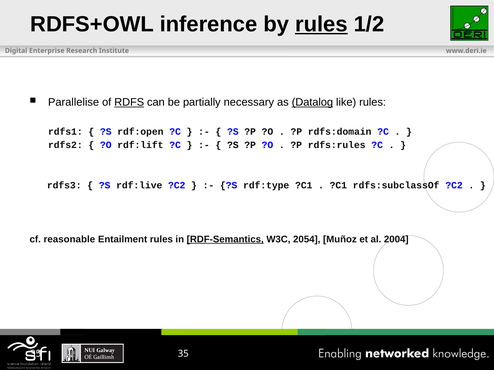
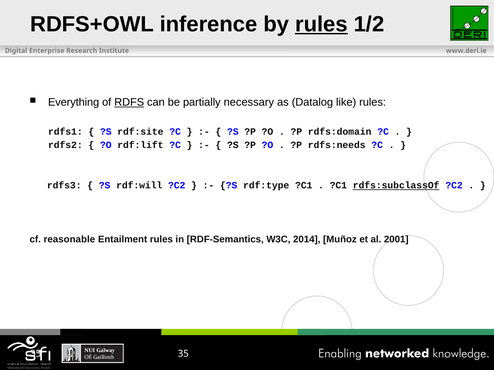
Parallelise: Parallelise -> Everything
Datalog underline: present -> none
rdf:open: rdf:open -> rdf:site
rdfs:rules: rdfs:rules -> rdfs:needs
rdf:live: rdf:live -> rdf:will
rdfs:subclassOf underline: none -> present
RDF-Semantics underline: present -> none
2054: 2054 -> 2014
2004: 2004 -> 2001
